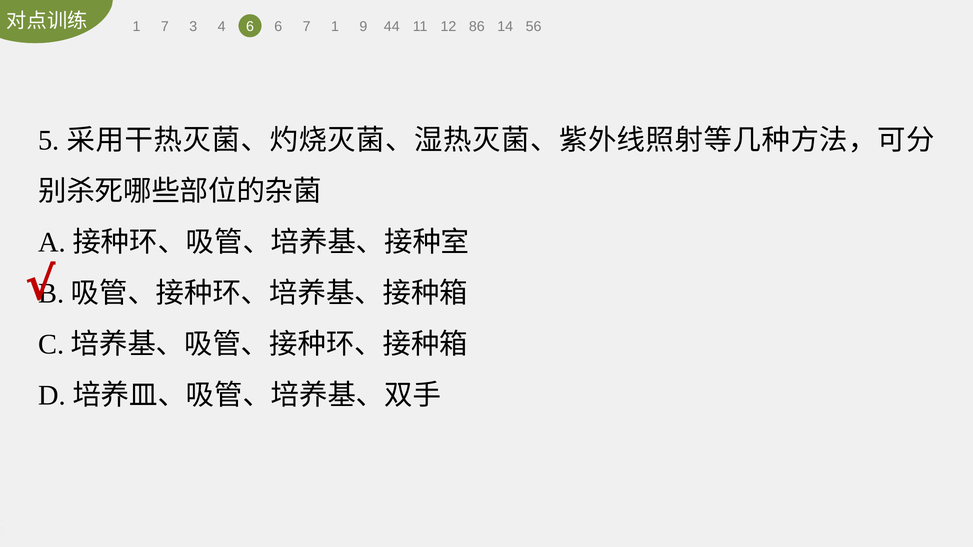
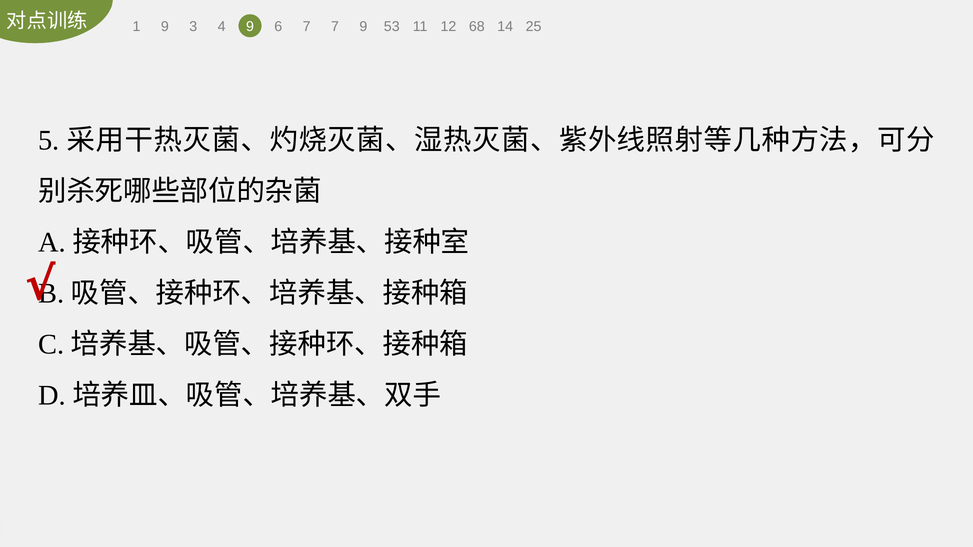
1 7: 7 -> 9
4 6: 6 -> 9
7 1: 1 -> 7
44: 44 -> 53
86: 86 -> 68
56: 56 -> 25
